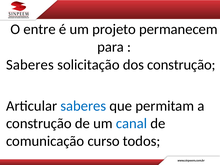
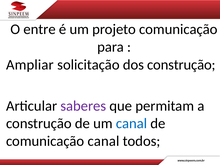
projeto permanecem: permanecem -> comunicação
Saberes at (30, 65): Saberes -> Ampliar
saberes at (83, 106) colour: blue -> purple
comunicação curso: curso -> canal
